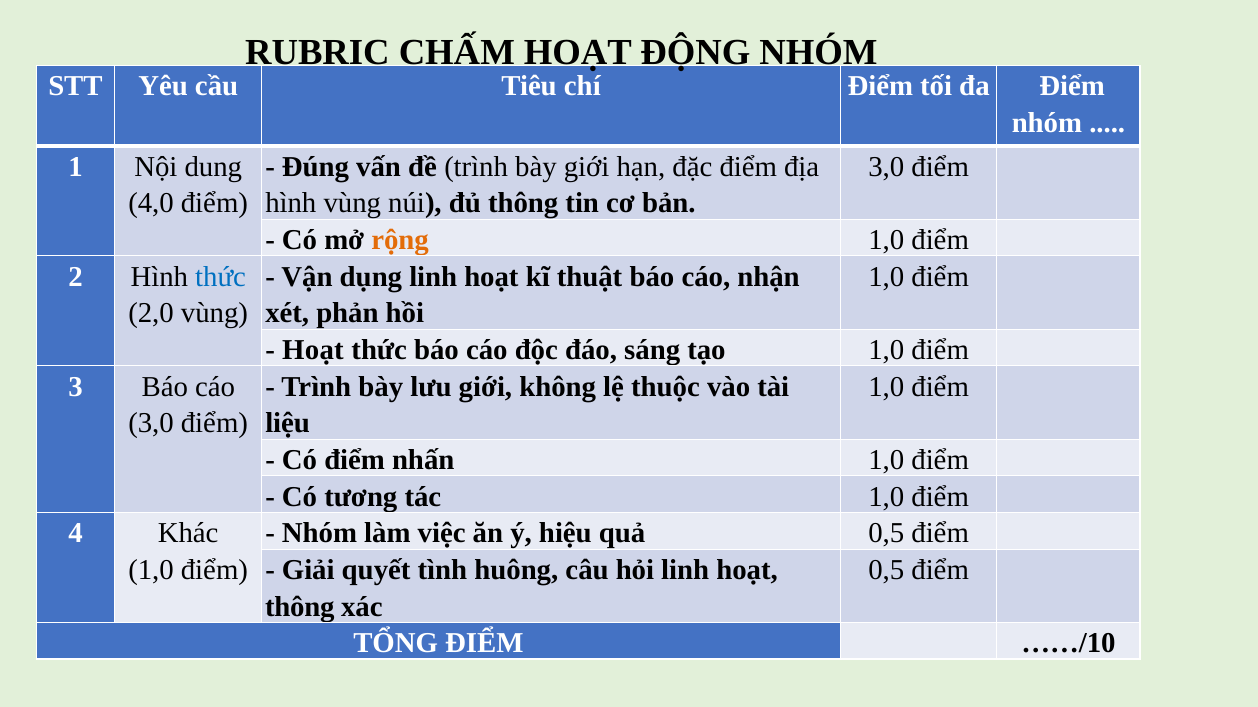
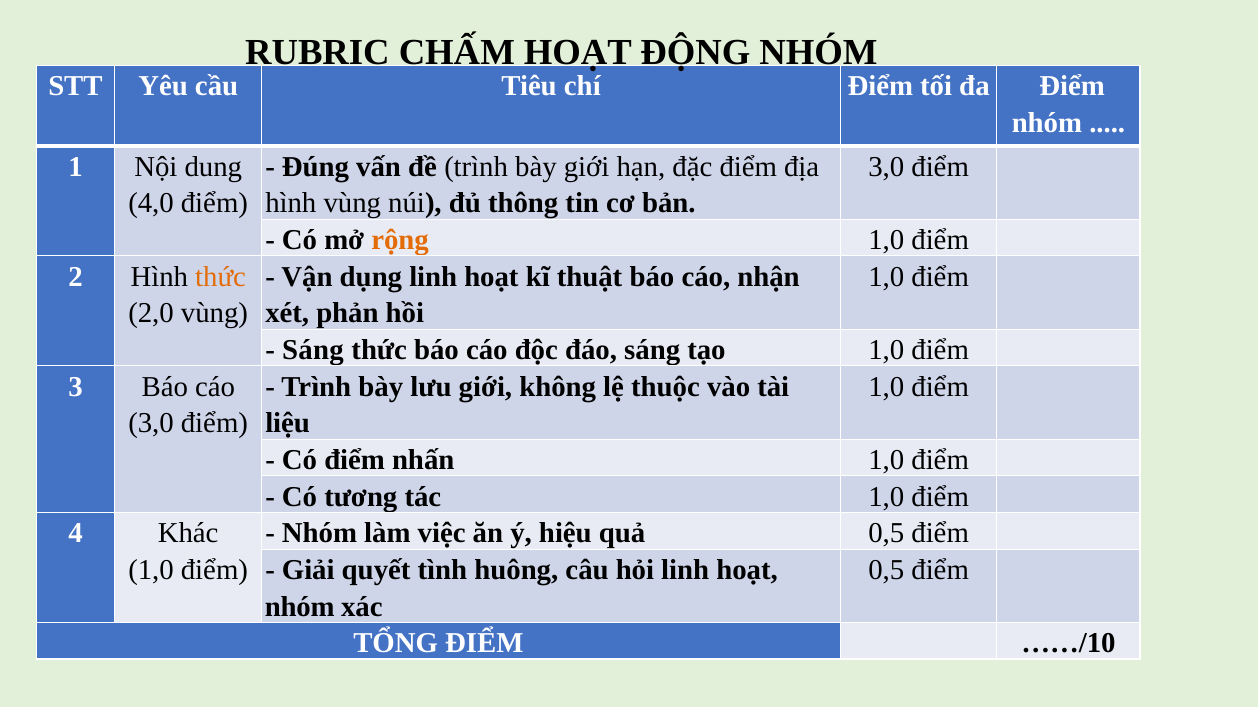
thức at (221, 277) colour: blue -> orange
Hoạt at (313, 350): Hoạt -> Sáng
thông at (300, 607): thông -> nhóm
